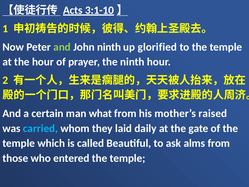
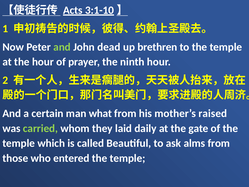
John ninth: ninth -> dead
glorified: glorified -> brethren
carried colour: light blue -> light green
